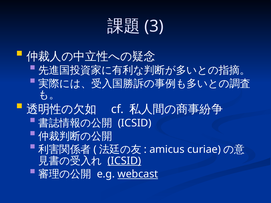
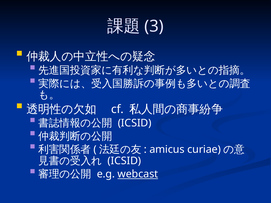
ICSID at (124, 161) underline: present -> none
